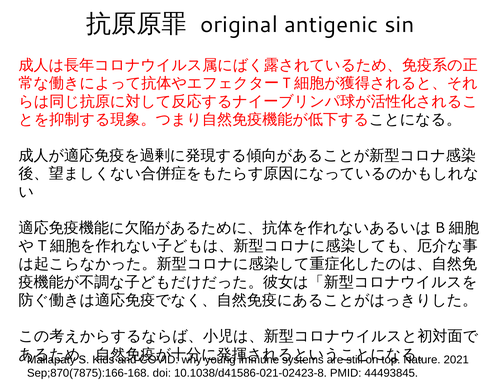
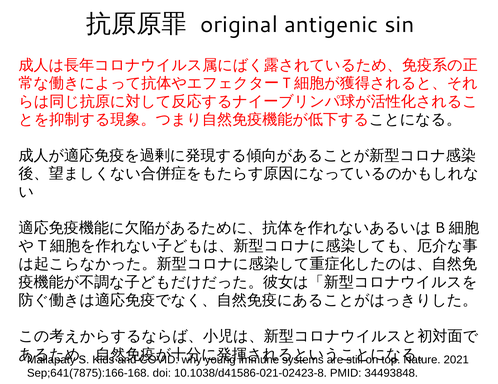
Sep;870(7875):166-168: Sep;870(7875):166-168 -> Sep;641(7875):166-168
44493845: 44493845 -> 34493848
